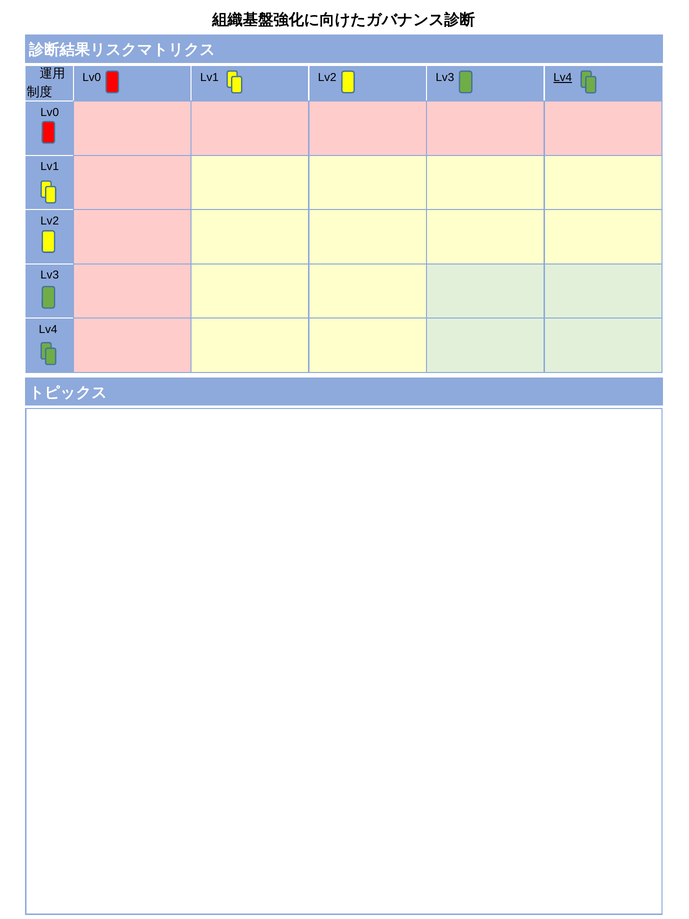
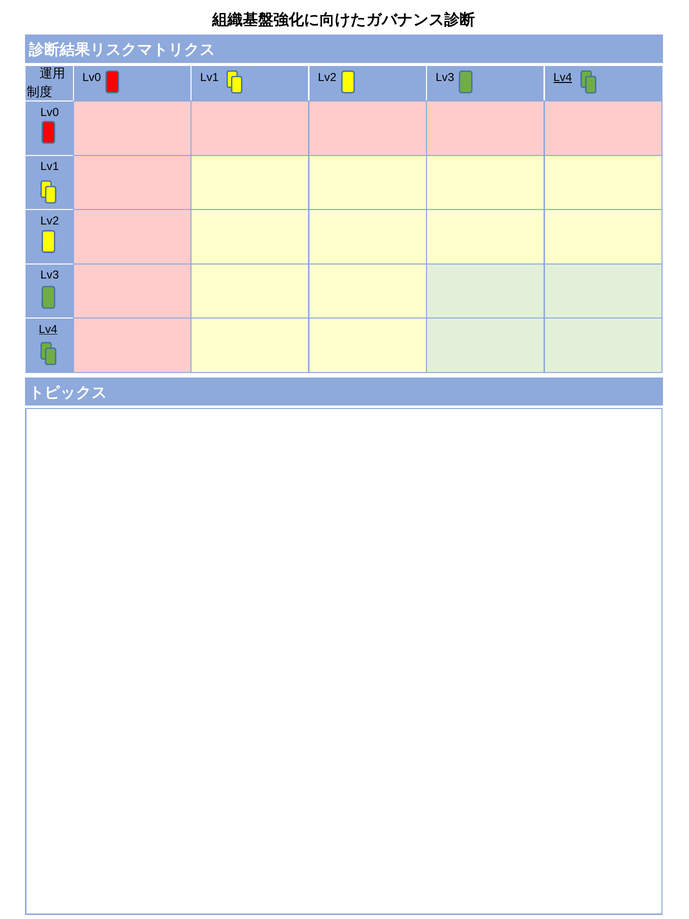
Lv4 at (48, 329) underline: none -> present
